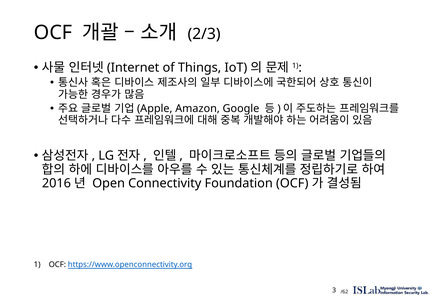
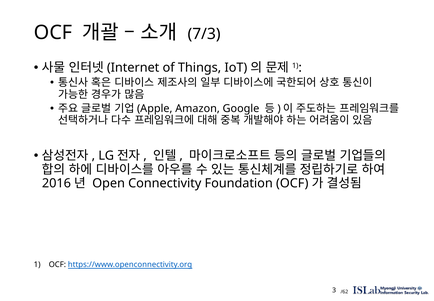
2/3: 2/3 -> 7/3
